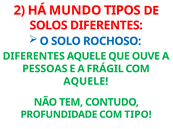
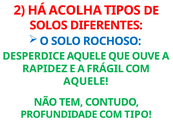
MUNDO: MUNDO -> ACOLHA
DIFERENTES at (34, 56): DIFERENTES -> DESPERDICE
PESSOAS: PESSOAS -> RAPIDEZ
